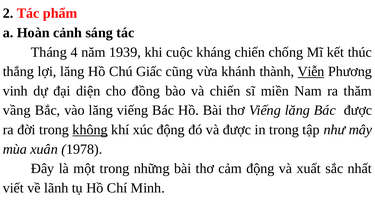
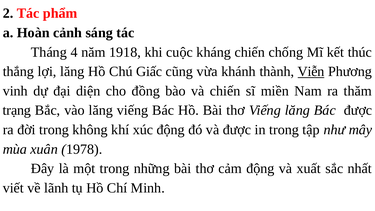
1939: 1939 -> 1918
vầng: vầng -> trạng
không underline: present -> none
